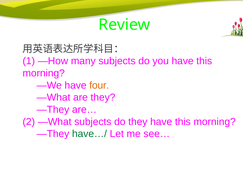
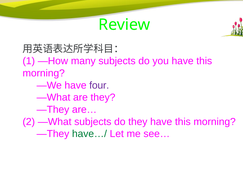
four colour: orange -> purple
